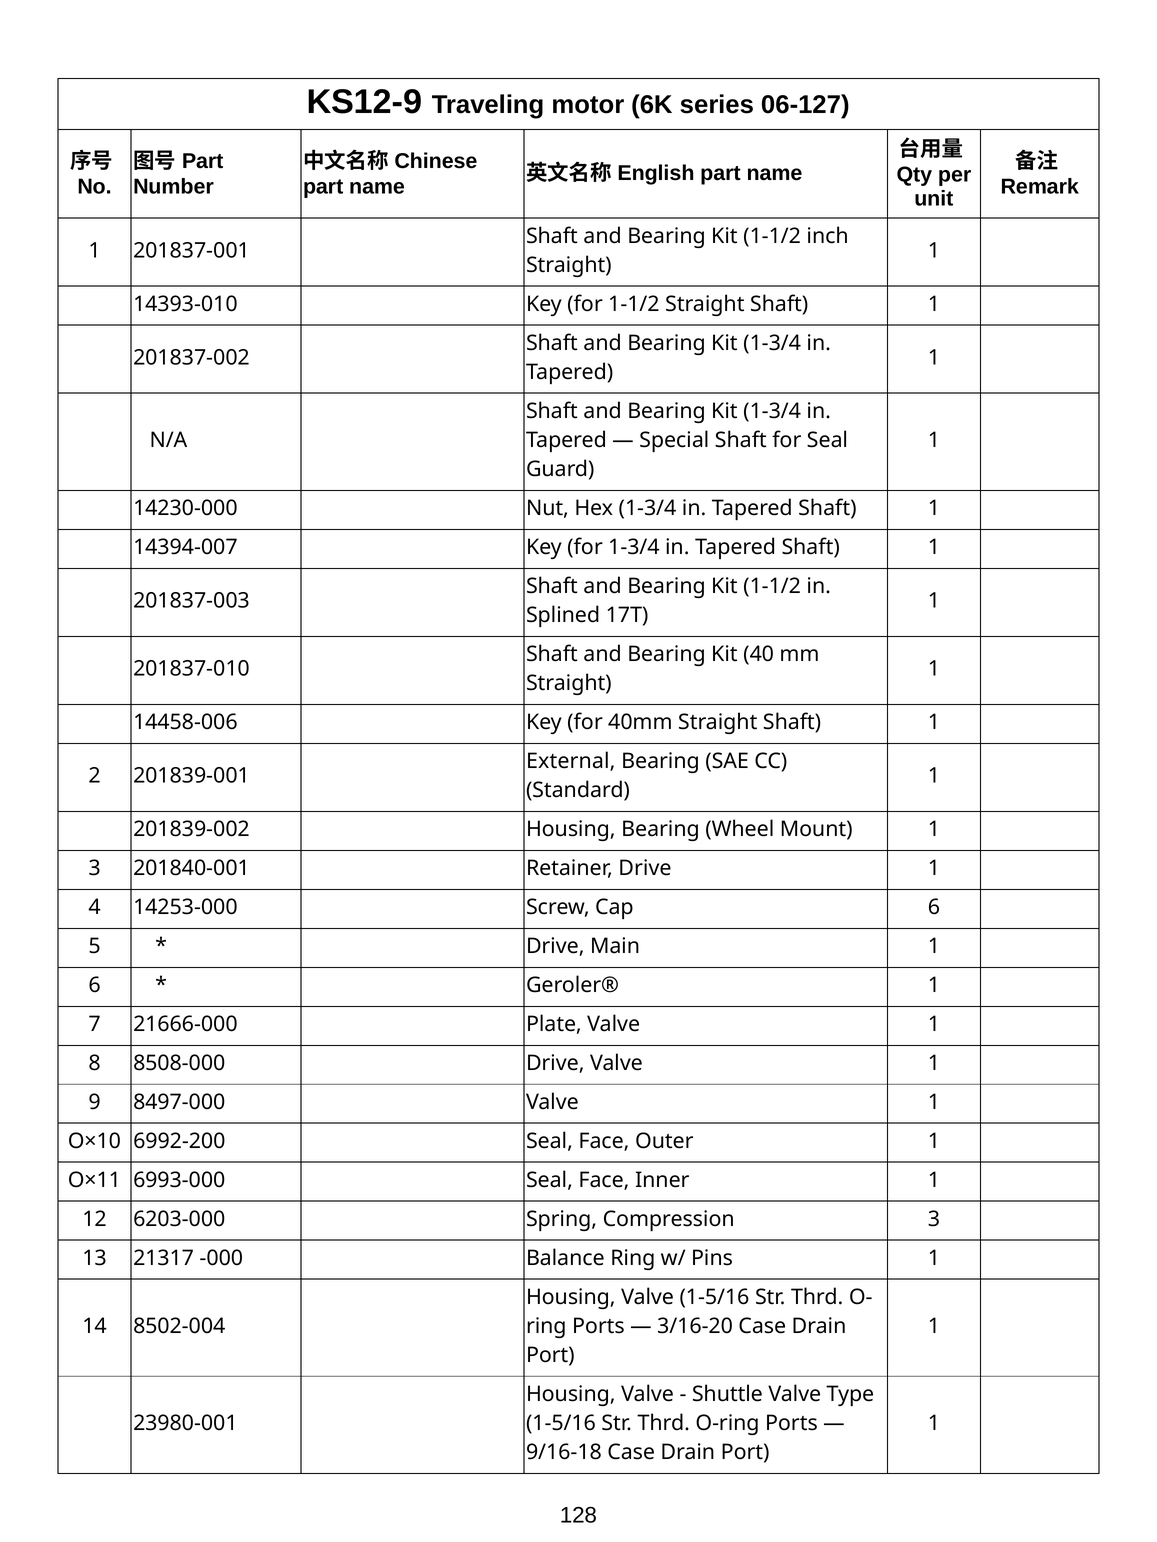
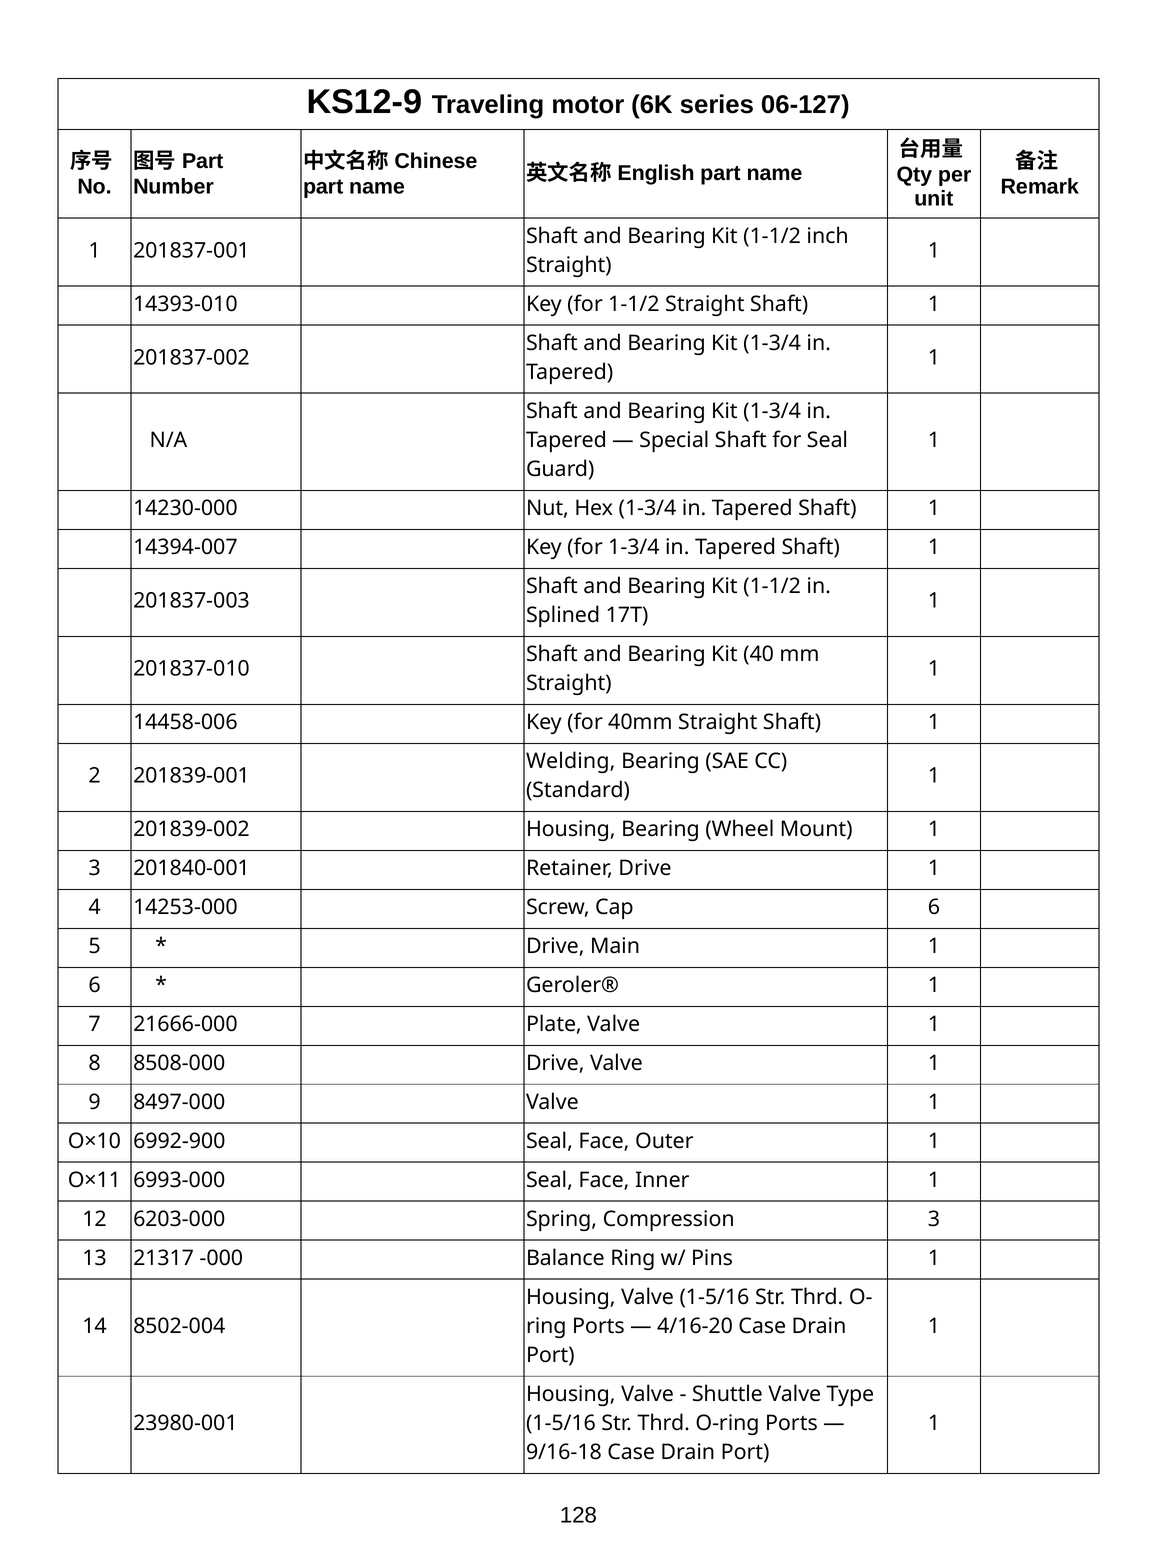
External: External -> Welding
6992-200: 6992-200 -> 6992-900
3/16-20: 3/16-20 -> 4/16-20
